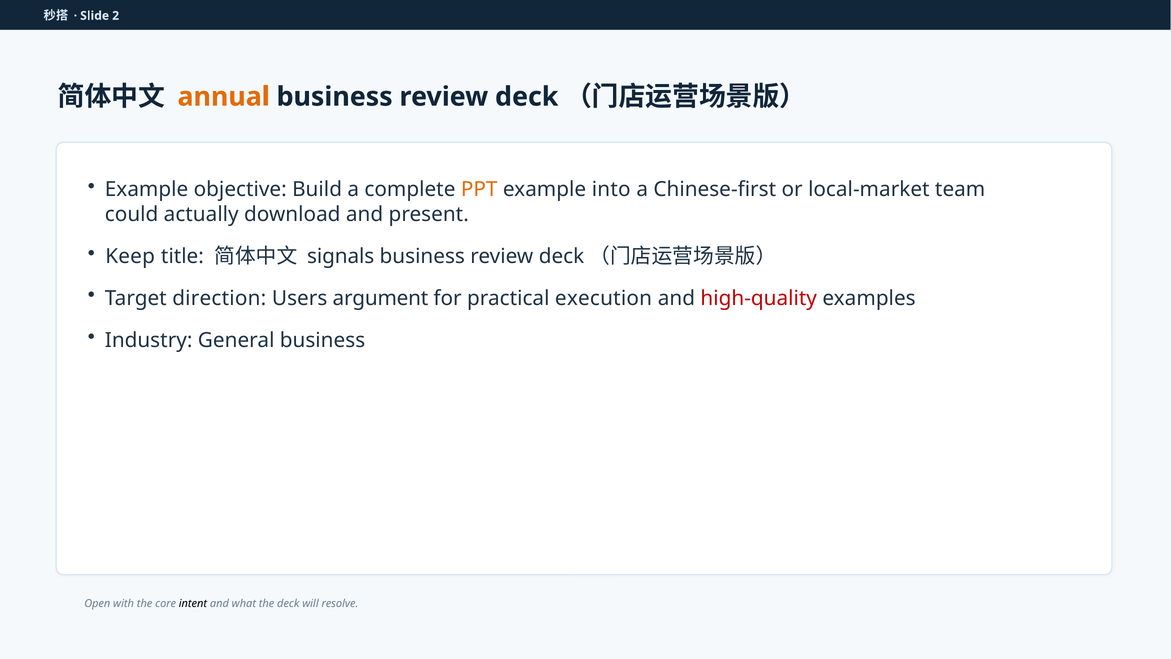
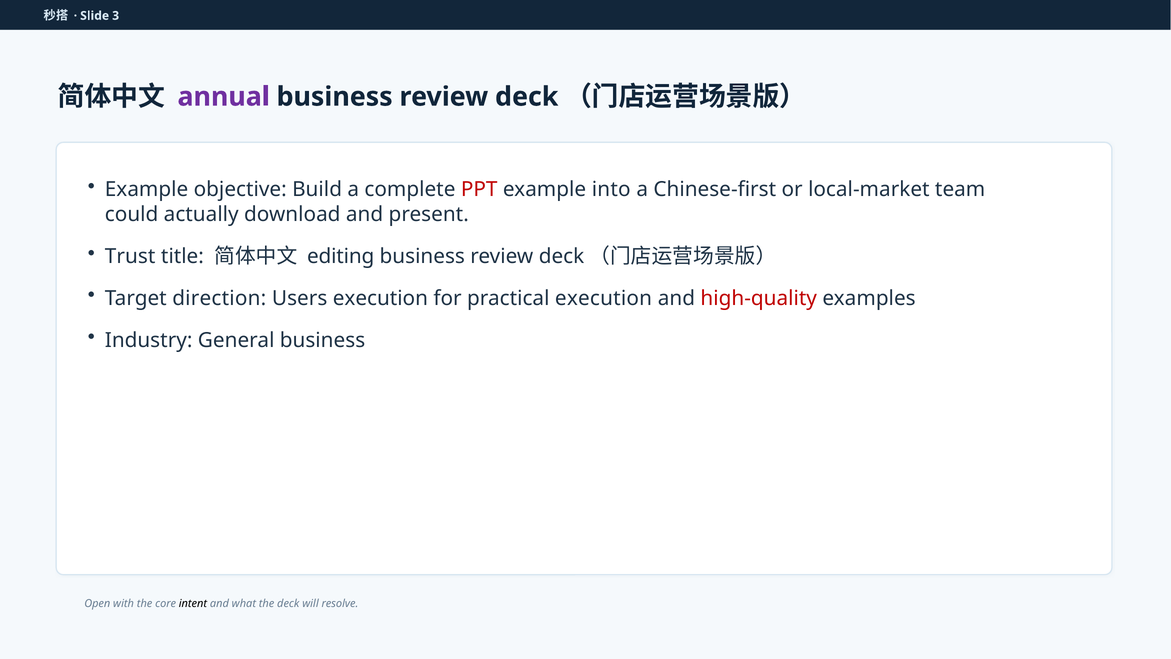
2: 2 -> 3
annual colour: orange -> purple
PPT colour: orange -> red
Keep: Keep -> Trust
signals: signals -> editing
Users argument: argument -> execution
